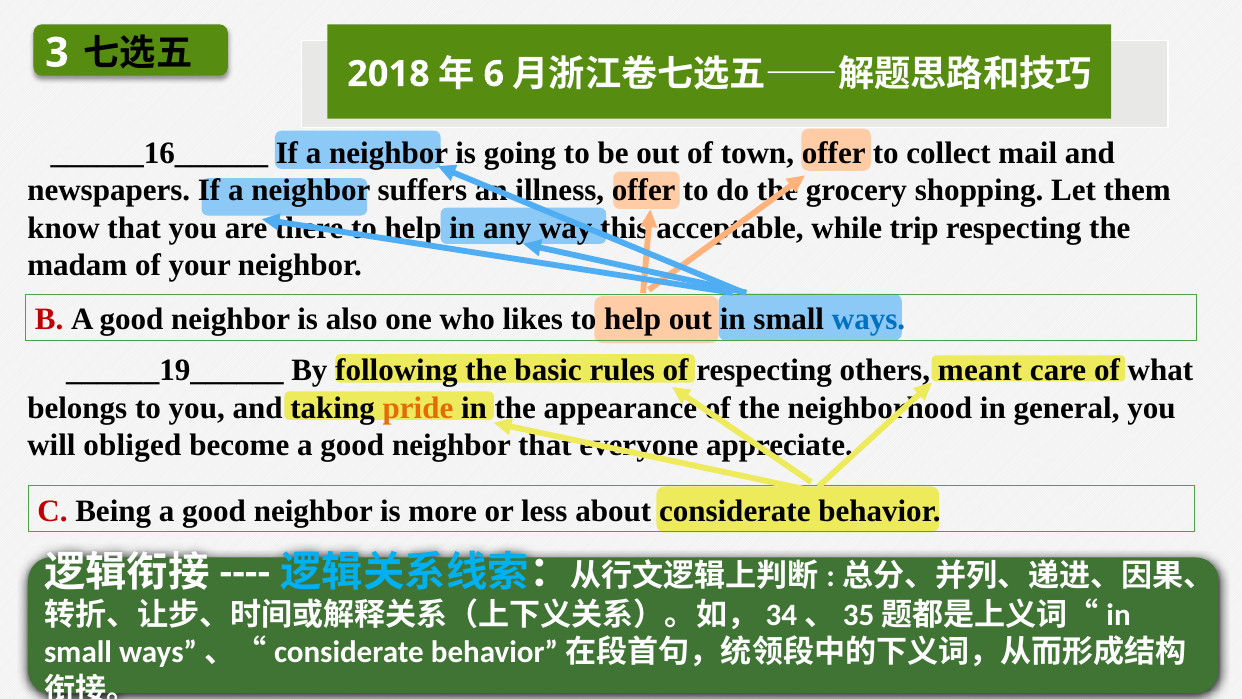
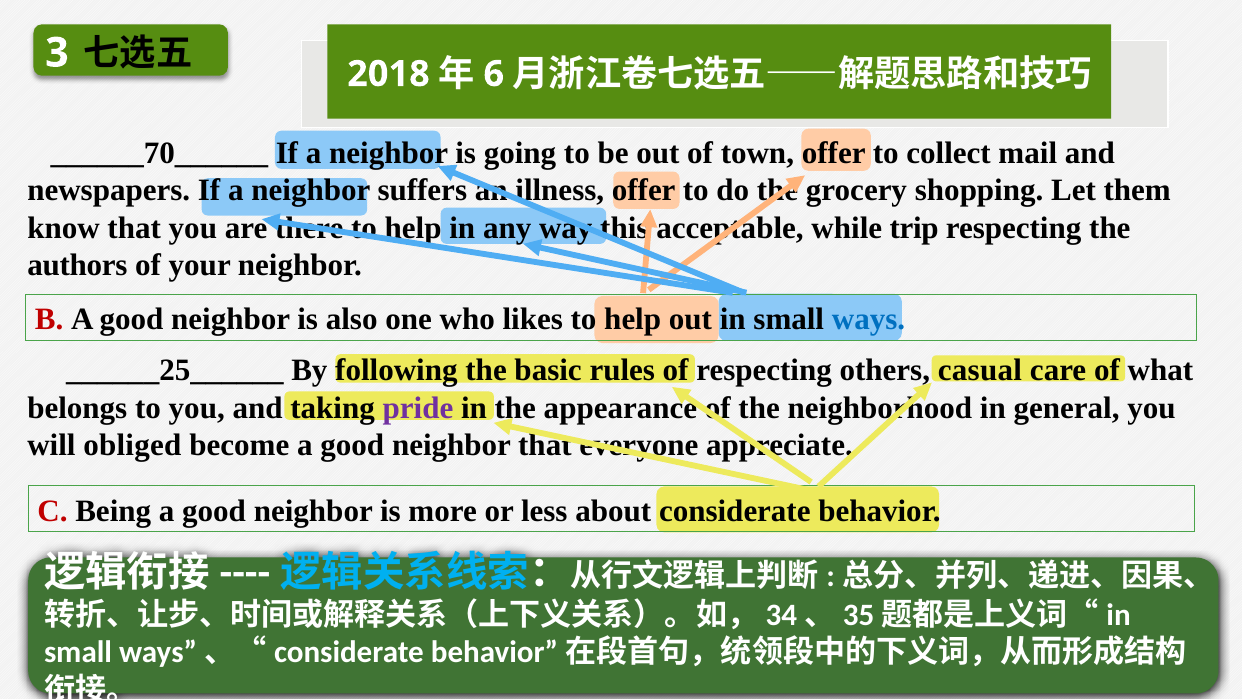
______16______: ______16______ -> ______70______
madam: madam -> authors
______19______: ______19______ -> ______25______
meant: meant -> casual
pride colour: orange -> purple
